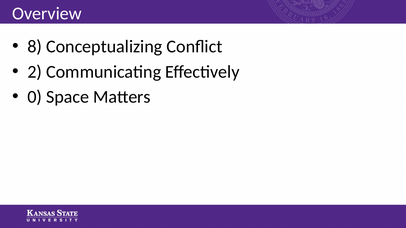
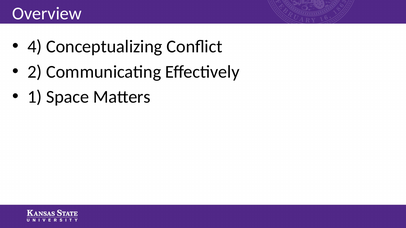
8: 8 -> 4
0: 0 -> 1
